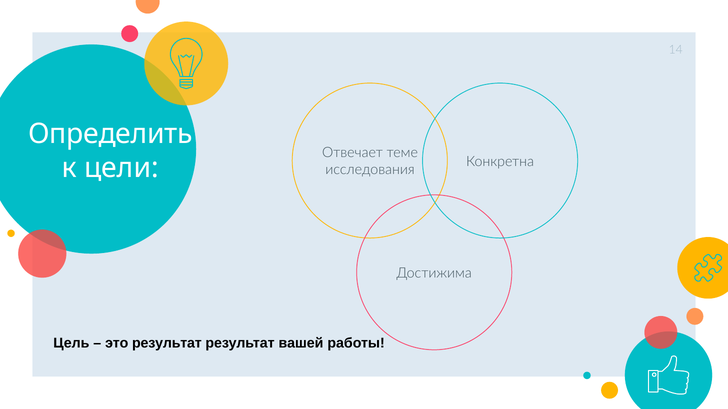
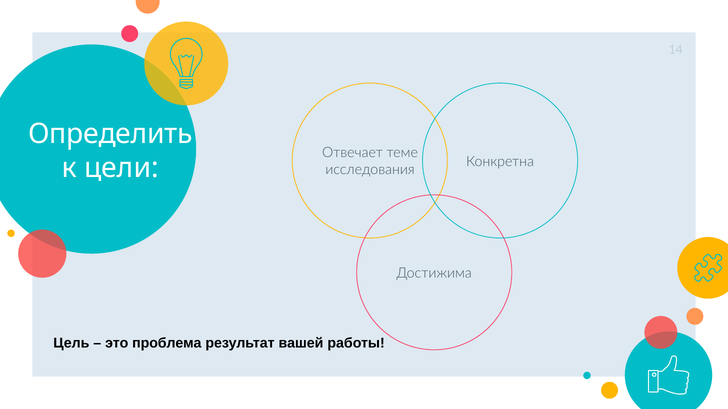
это результат: результат -> проблема
